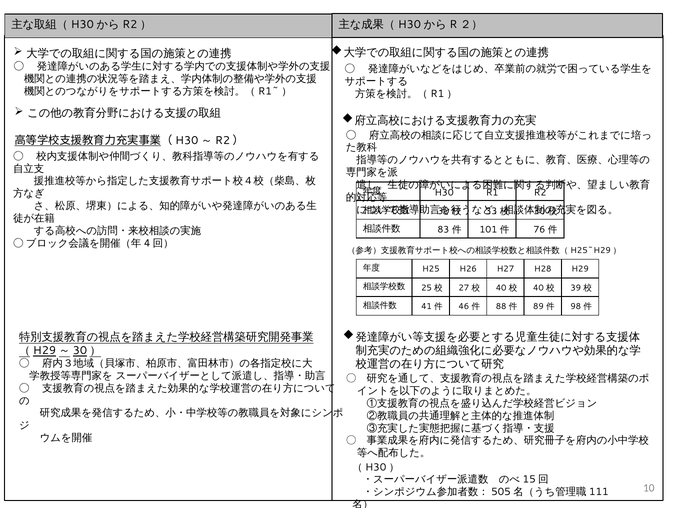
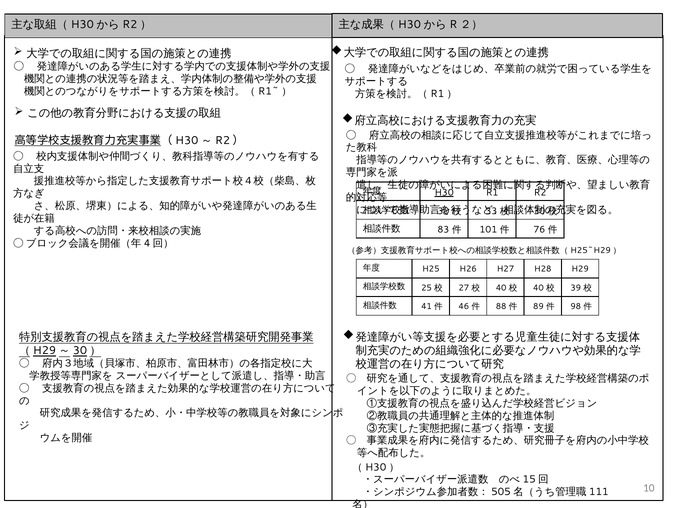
H30 underline: none -> present
